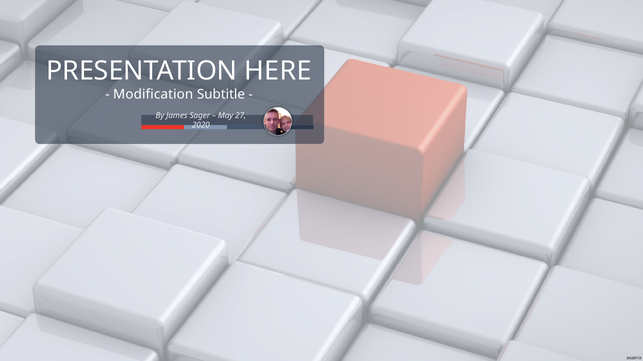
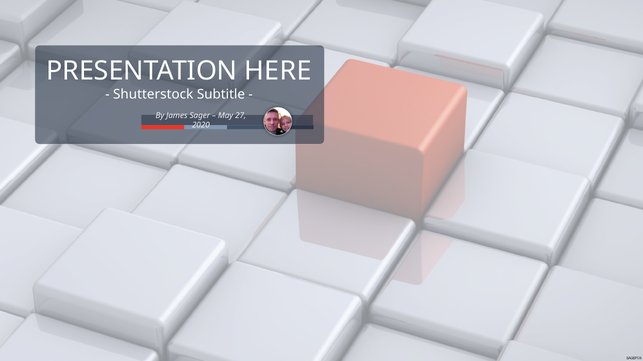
Modification: Modification -> Shutterstock
